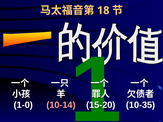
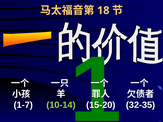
1-0: 1-0 -> 1-7
10-14 colour: pink -> light green
10-35: 10-35 -> 32-35
